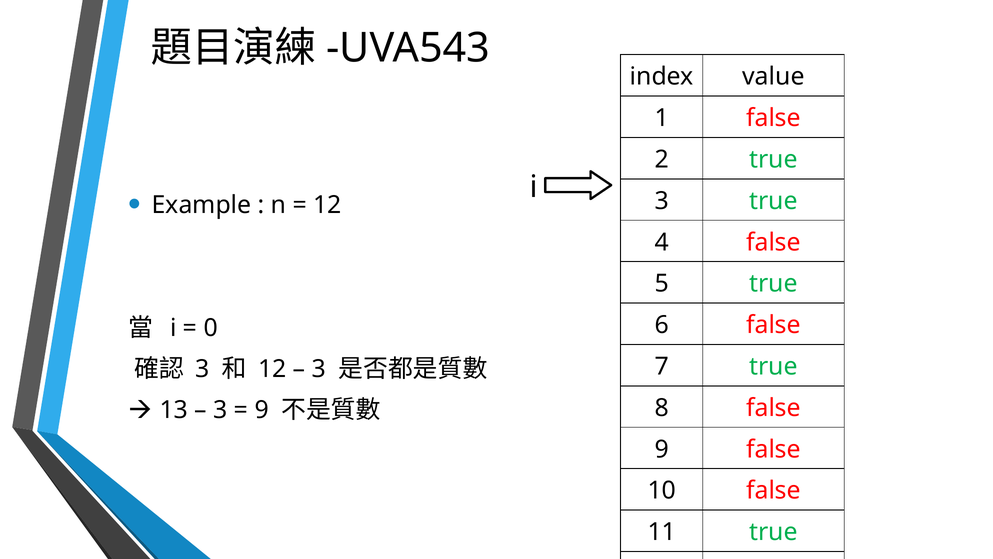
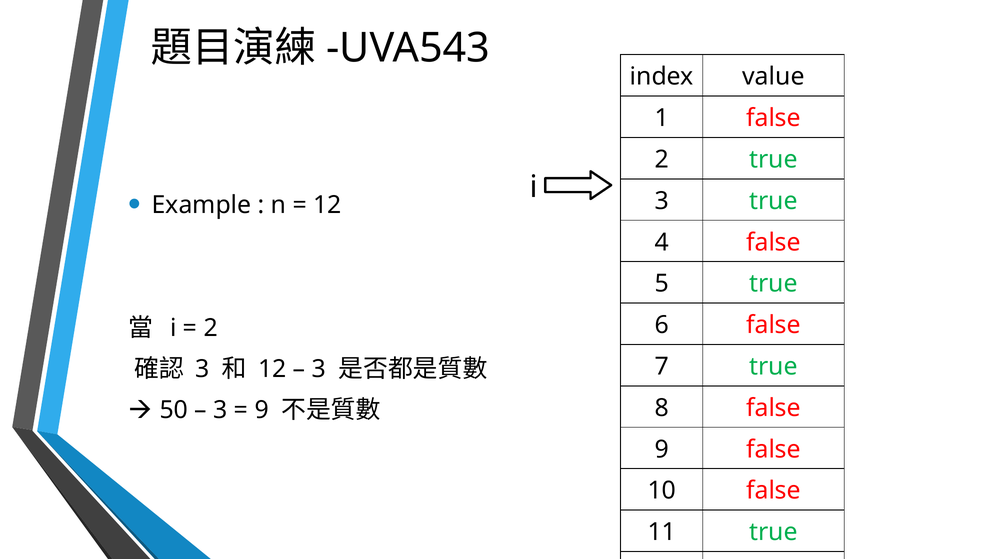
0 at (211, 328): 0 -> 2
13: 13 -> 50
